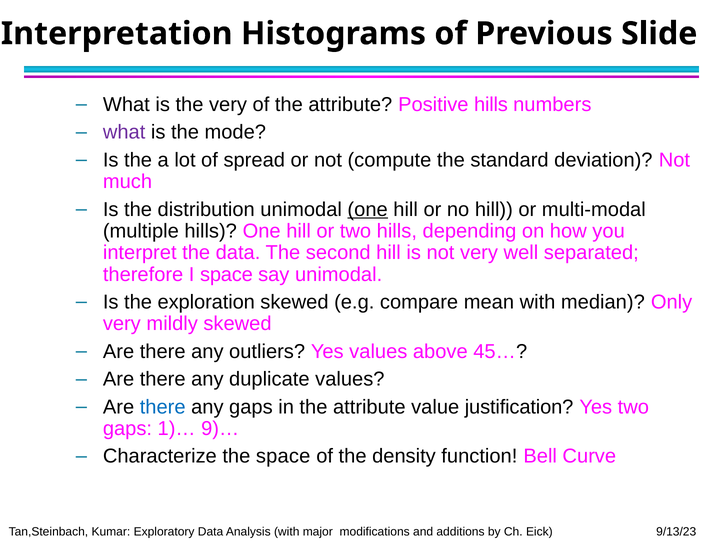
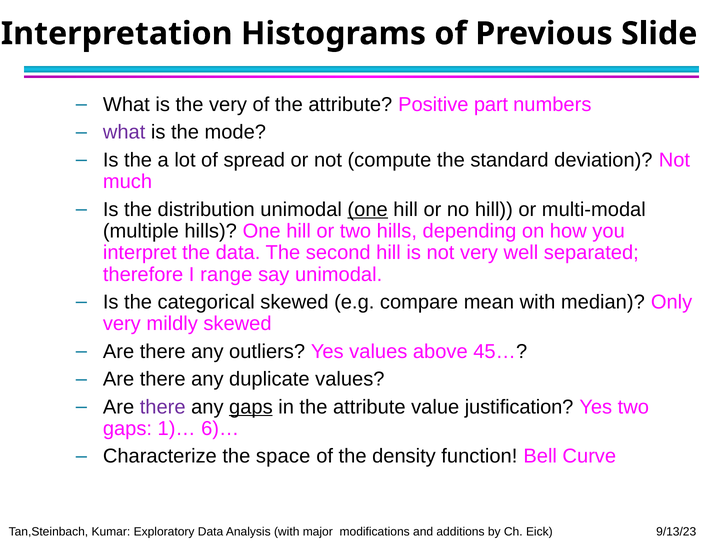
Positive hills: hills -> part
I space: space -> range
exploration: exploration -> categorical
there at (163, 407) colour: blue -> purple
gaps at (251, 407) underline: none -> present
9)…: 9)… -> 6)…
